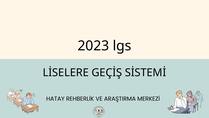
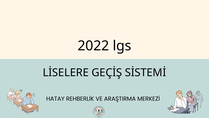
2023: 2023 -> 2022
